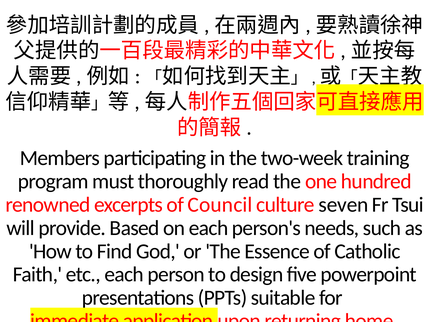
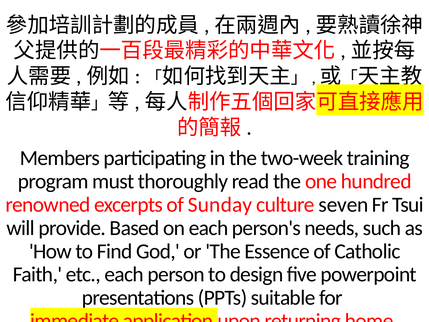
Council: Council -> Sunday
